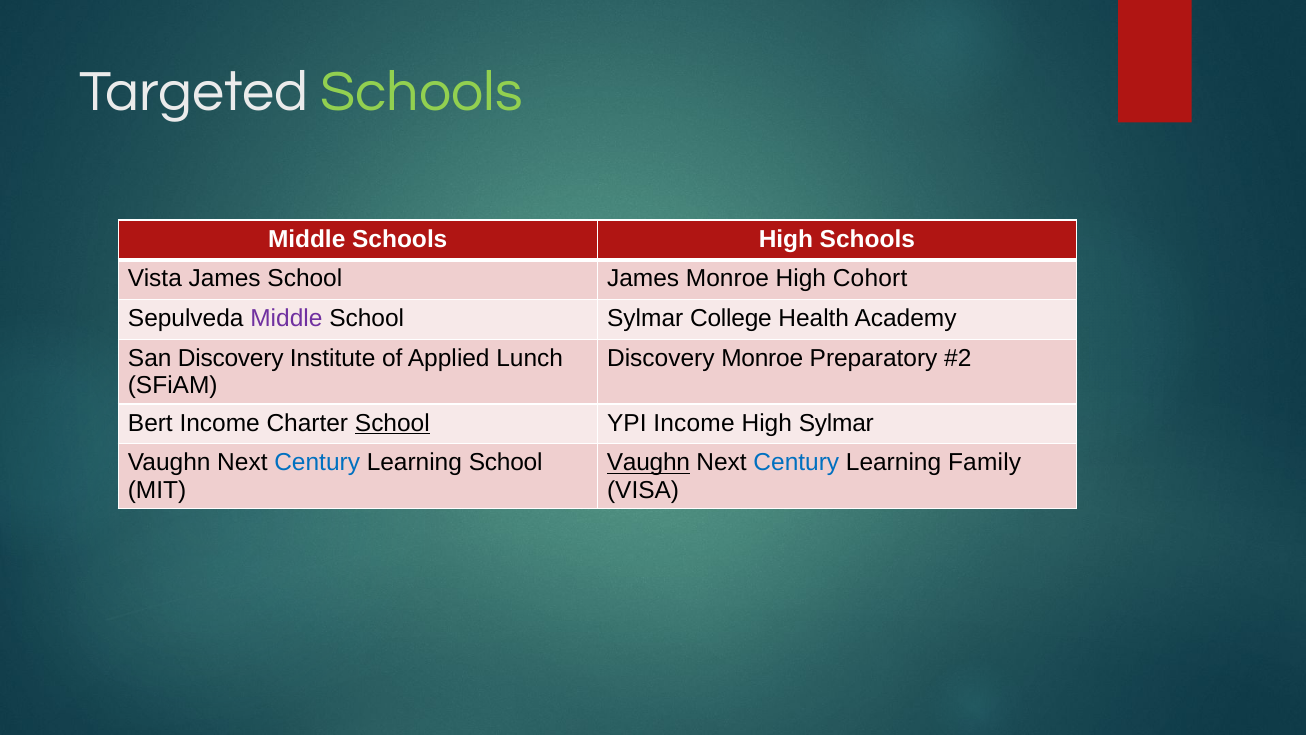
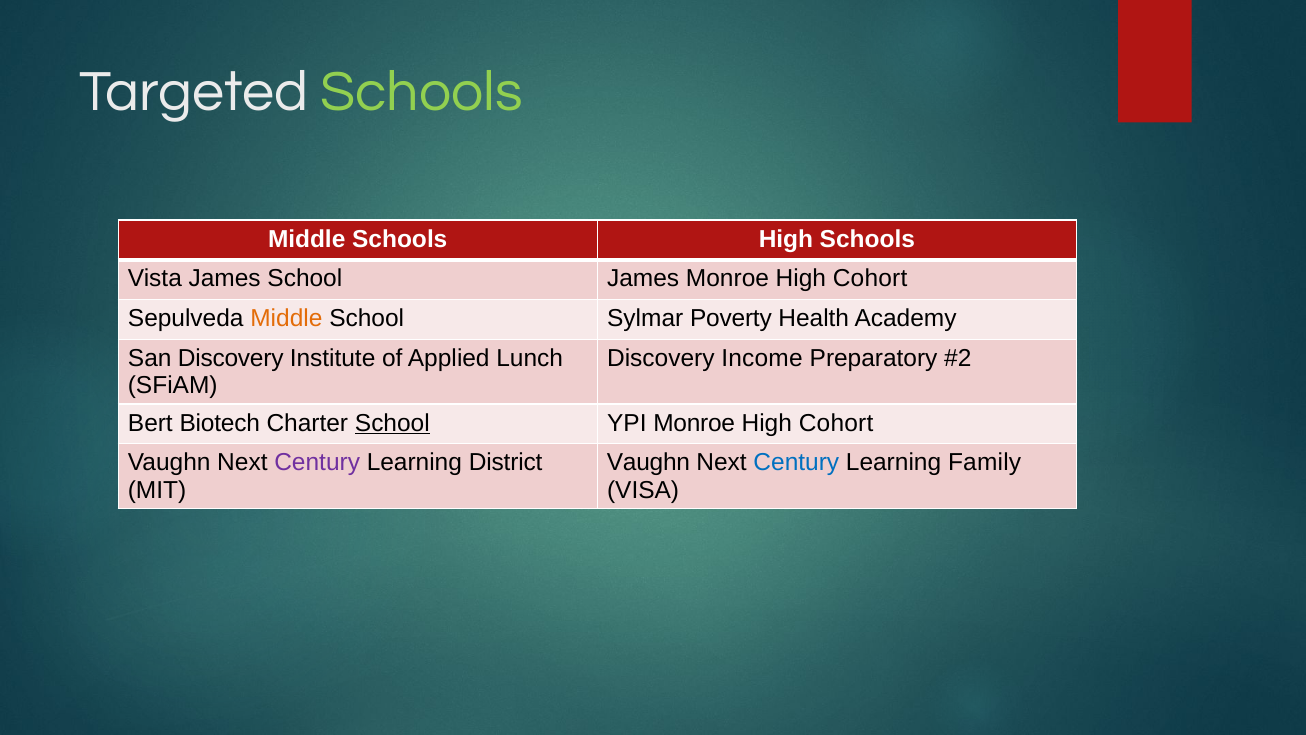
Middle at (286, 318) colour: purple -> orange
College: College -> Poverty
Discovery Monroe: Monroe -> Income
Bert Income: Income -> Biotech
YPI Income: Income -> Monroe
Sylmar at (836, 423): Sylmar -> Cohort
Century at (317, 462) colour: blue -> purple
Learning School: School -> District
Vaughn at (649, 462) underline: present -> none
